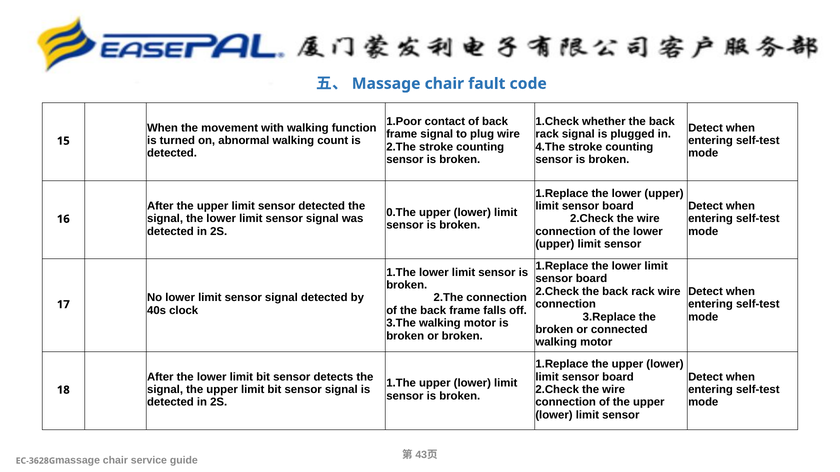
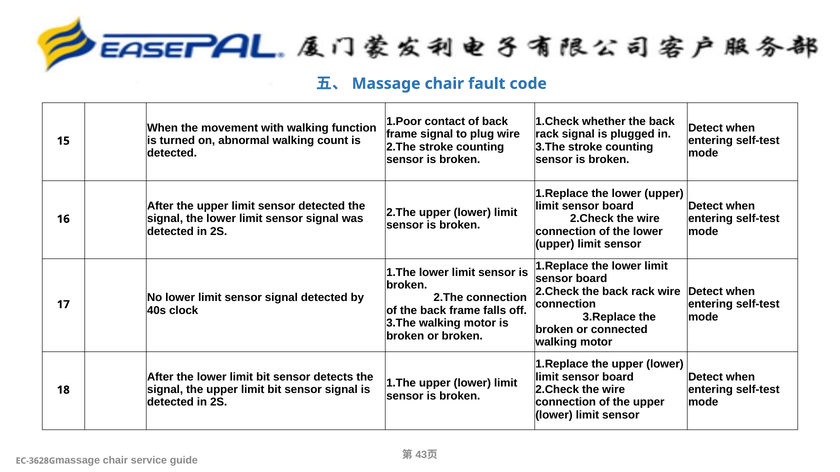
4.The at (550, 147): 4.The -> 3.The
0.The at (401, 212): 0.The -> 2.The
